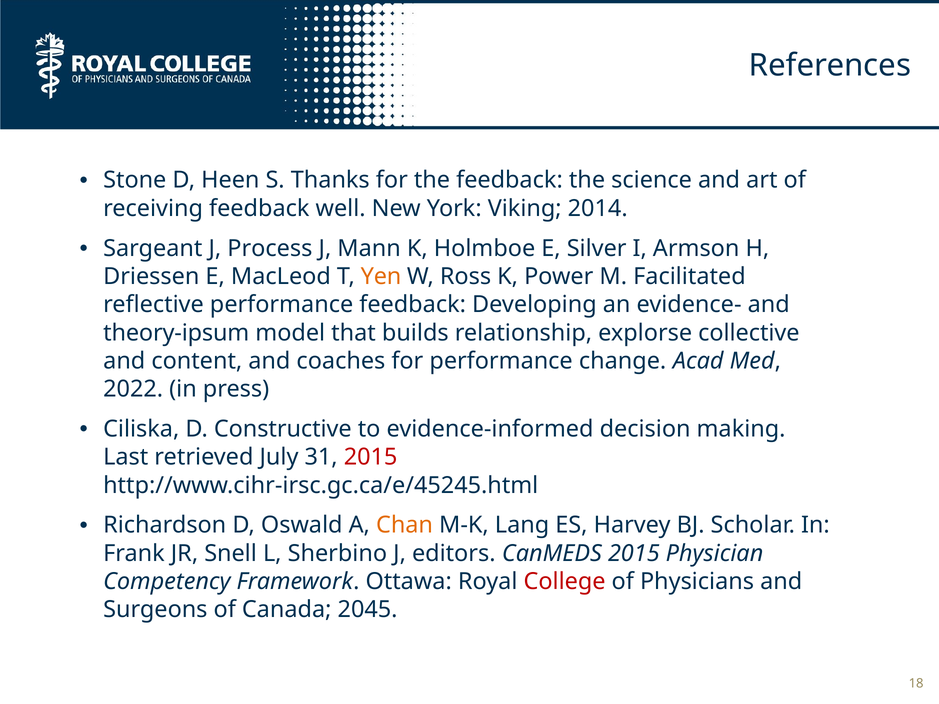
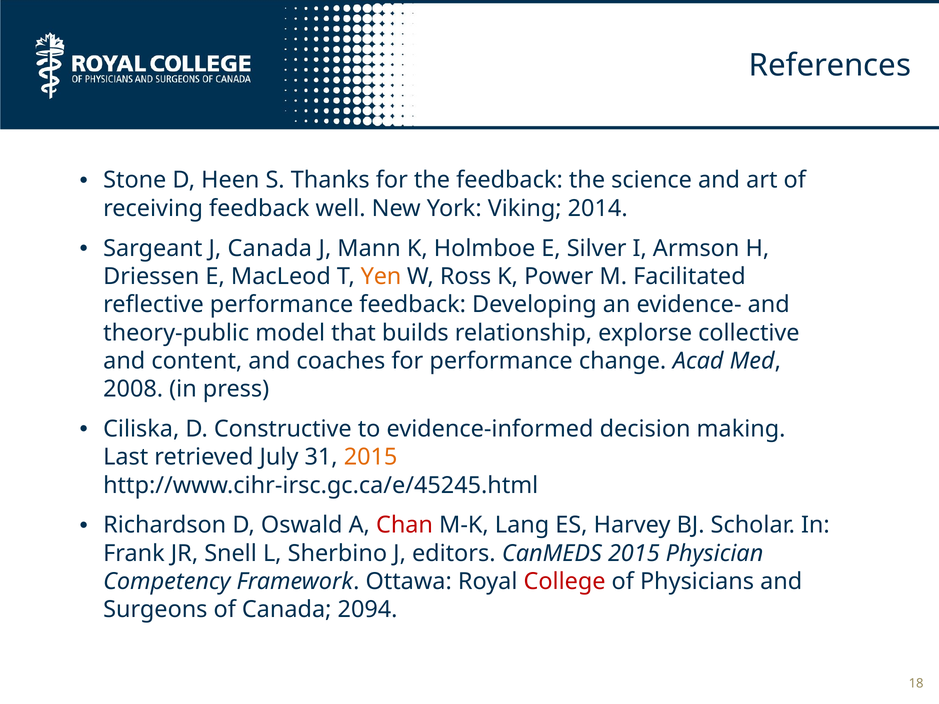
J Process: Process -> Canada
theory-ipsum: theory-ipsum -> theory-public
2022: 2022 -> 2008
2015 at (371, 457) colour: red -> orange
Chan colour: orange -> red
2045: 2045 -> 2094
